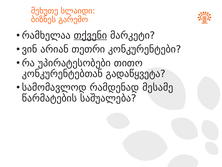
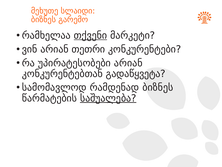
უპირატესობები თითო: თითო -> არიან
რამდენად მესამე: მესამე -> ბიზნეს
საშუალება underline: none -> present
